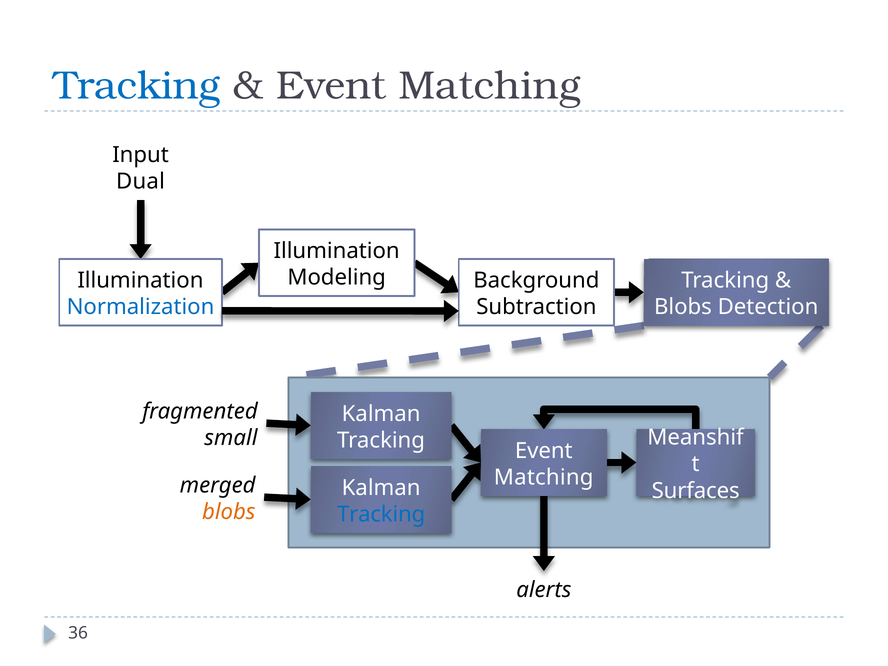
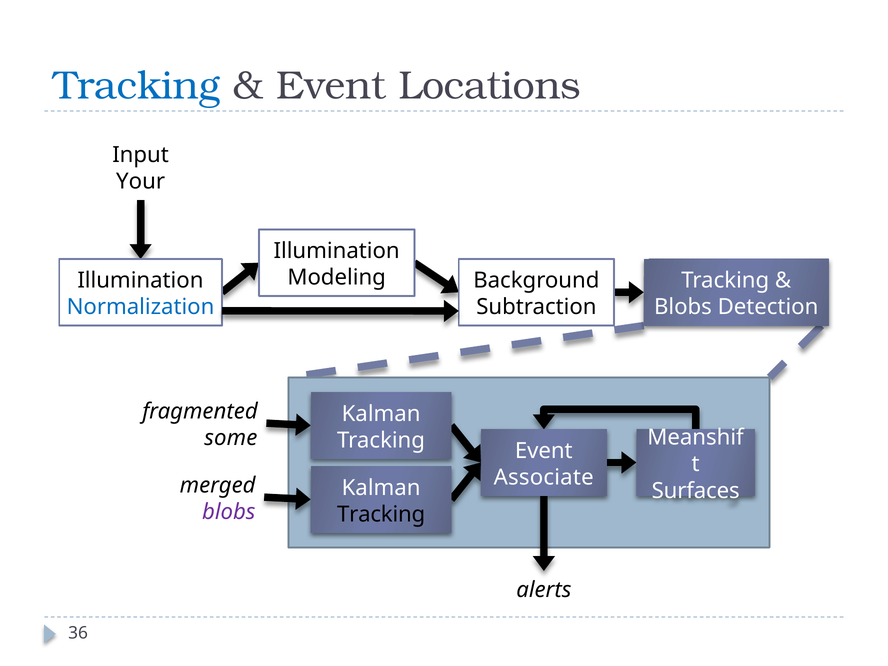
Matching at (490, 86): Matching -> Locations
Dual: Dual -> Your
small: small -> some
Matching at (544, 477): Matching -> Associate
blobs at (229, 512) colour: orange -> purple
Tracking at (381, 514) colour: blue -> black
